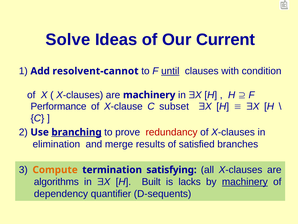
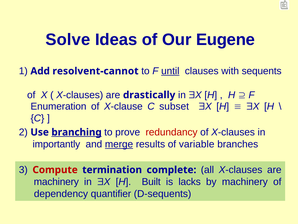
Current: Current -> Eugene
condition: condition -> sequents
are machinery: machinery -> drastically
Performance: Performance -> Enumeration
elimination: elimination -> importantly
merge underline: none -> present
satisfied: satisfied -> variable
Compute colour: orange -> red
satisfying: satisfying -> complete
algorithms at (56, 181): algorithms -> machinery
machinery at (245, 181) underline: present -> none
